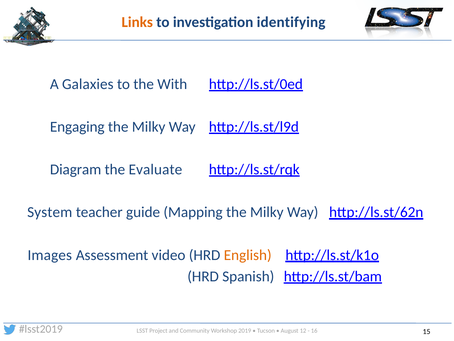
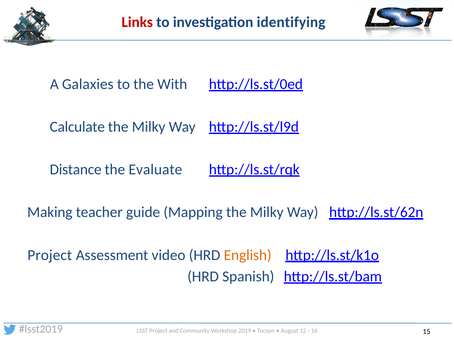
Links colour: orange -> red
Engaging: Engaging -> Calculate
Diagram: Diagram -> Distance
System: System -> Making
Images at (50, 255): Images -> Project
